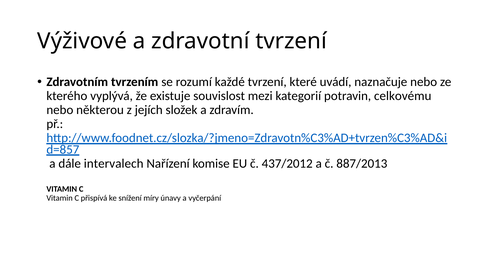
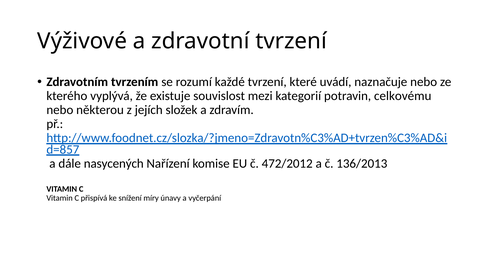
intervalech: intervalech -> nasycených
437/2012: 437/2012 -> 472/2012
887/2013: 887/2013 -> 136/2013
